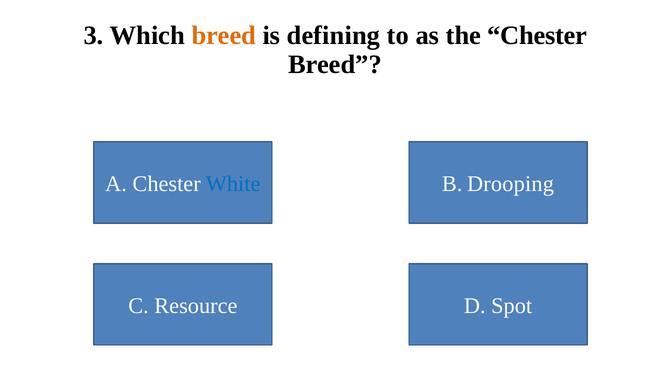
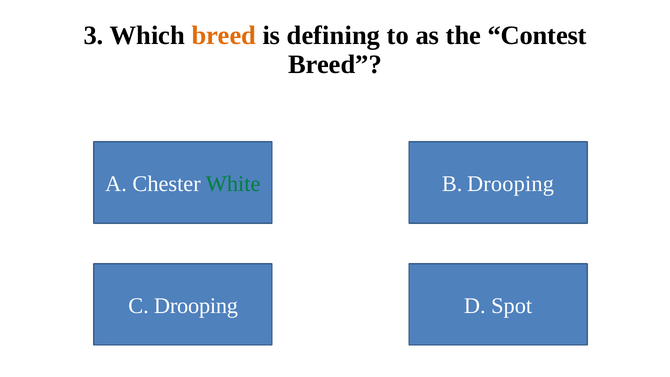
the Chester: Chester -> Contest
White colour: blue -> green
C Resource: Resource -> Drooping
